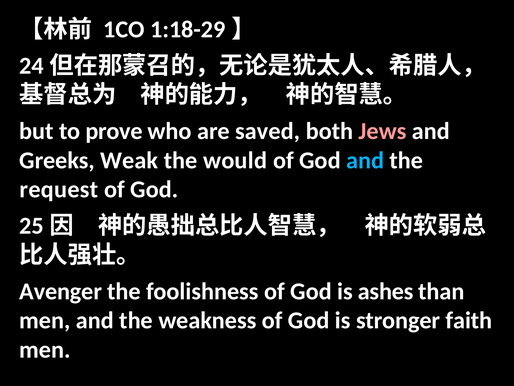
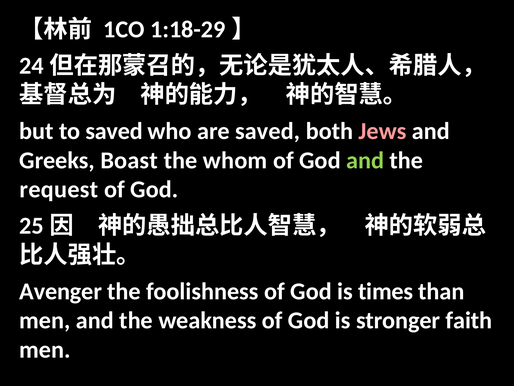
to prove: prove -> saved
Weak: Weak -> Boast
would: would -> whom
and at (365, 160) colour: light blue -> light green
ashes: ashes -> times
